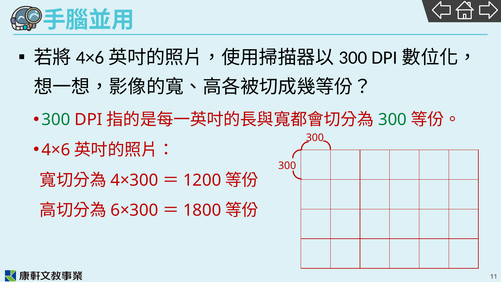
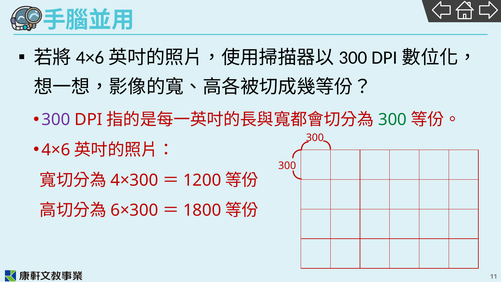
300 at (56, 120) colour: green -> purple
